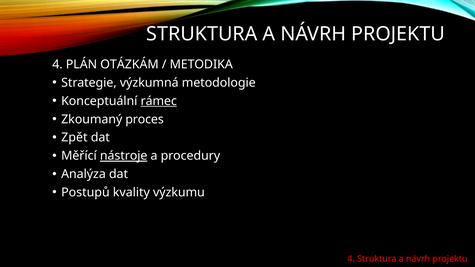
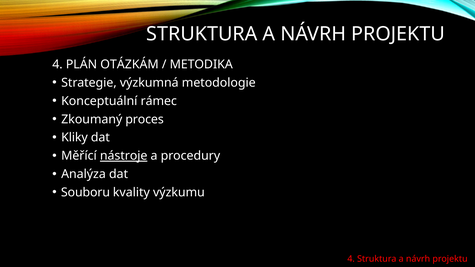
rámec underline: present -> none
Zpět: Zpět -> Kliky
Postupů: Postupů -> Souboru
